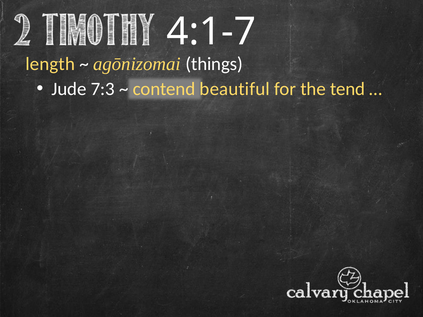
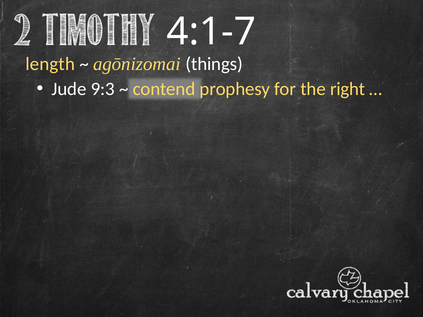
7:3: 7:3 -> 9:3
beautiful: beautiful -> prophesy
tend: tend -> right
